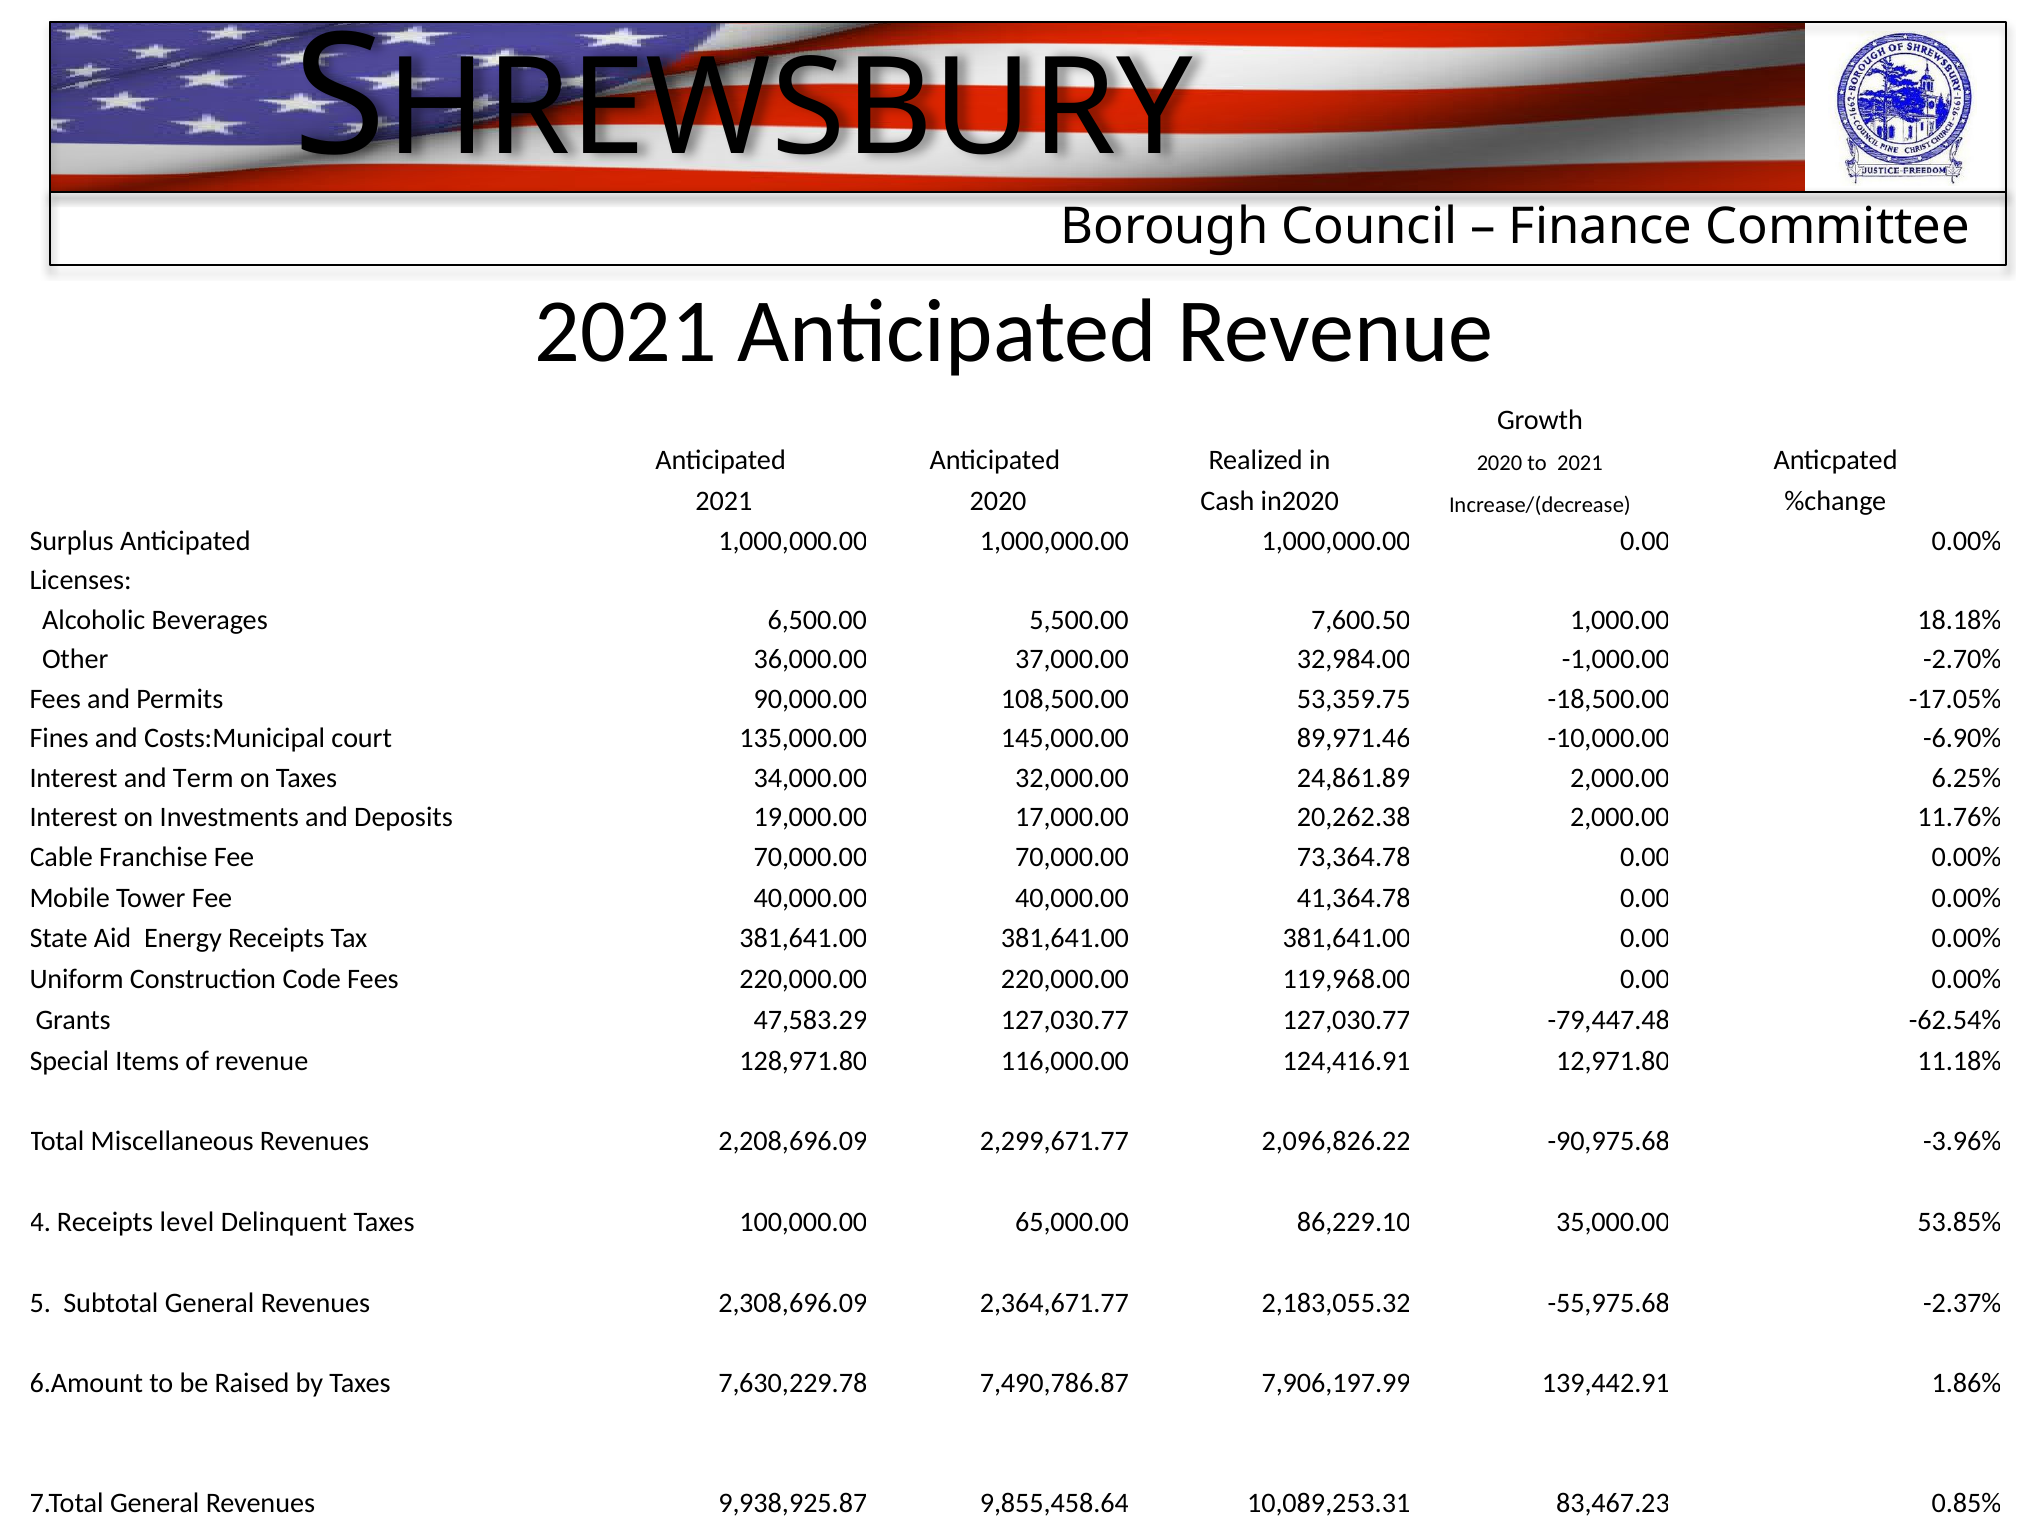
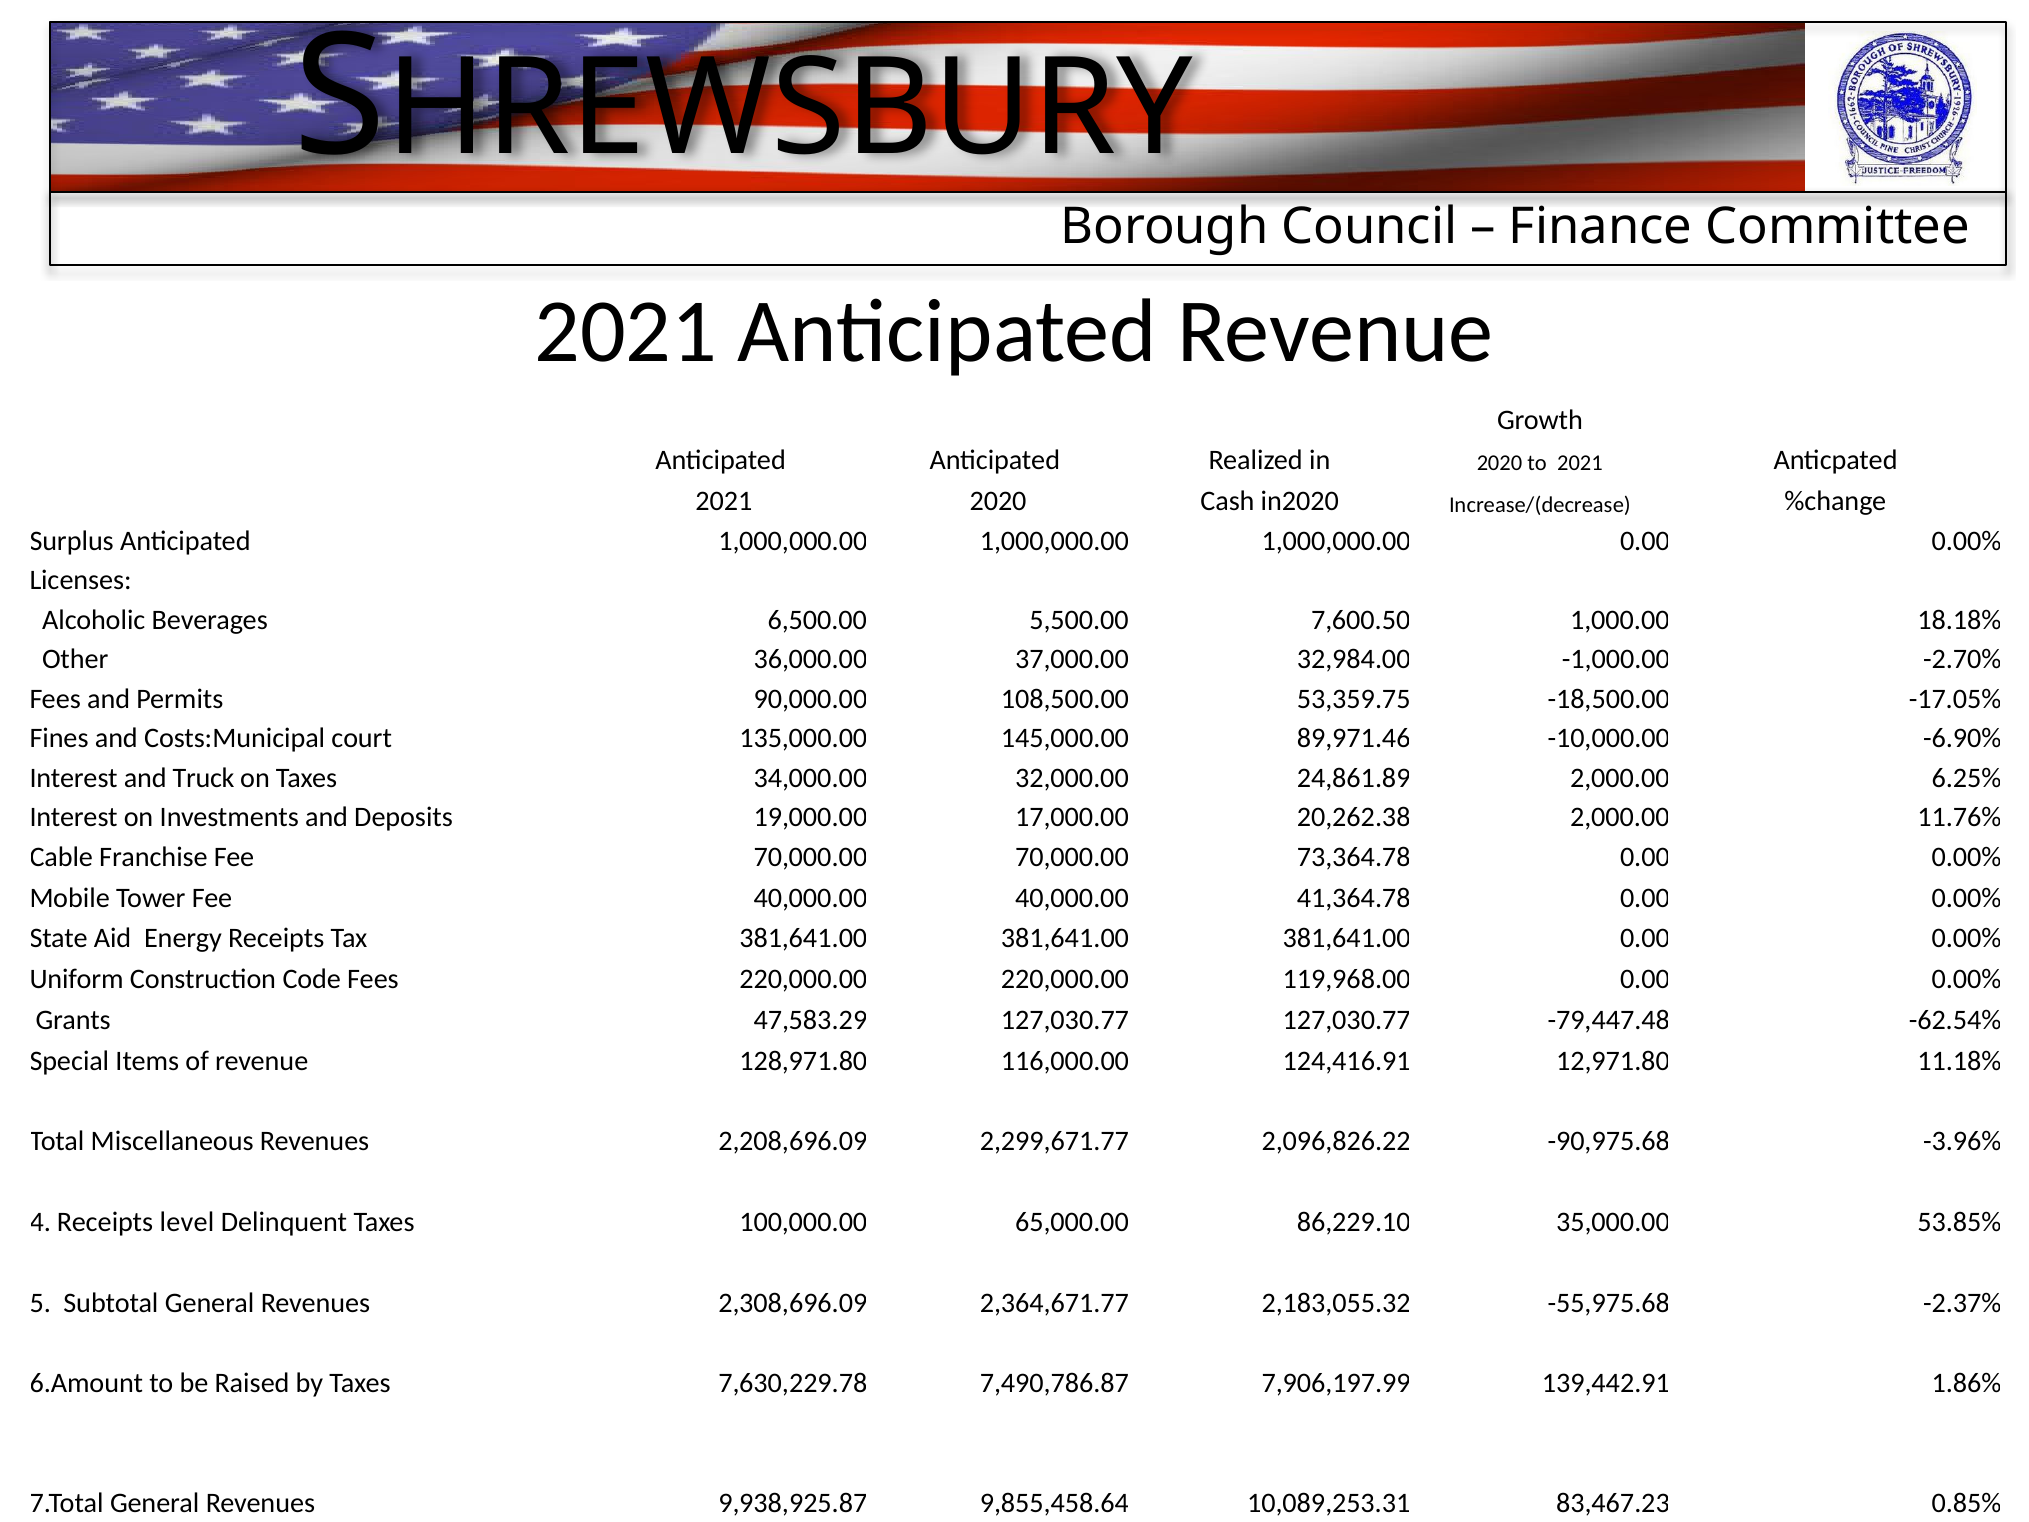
Term: Term -> Truck
